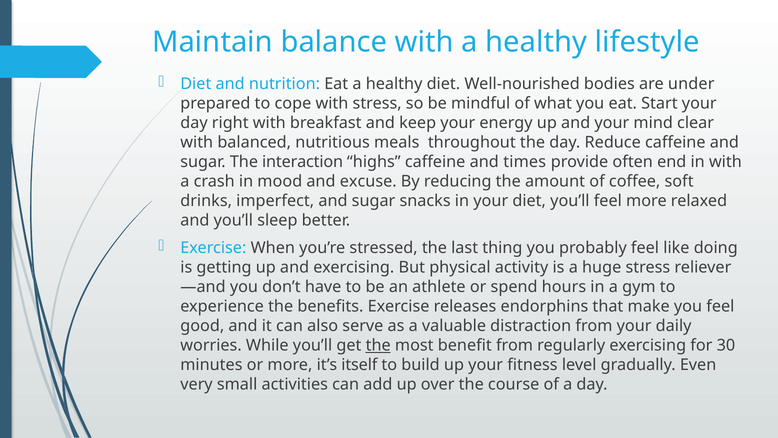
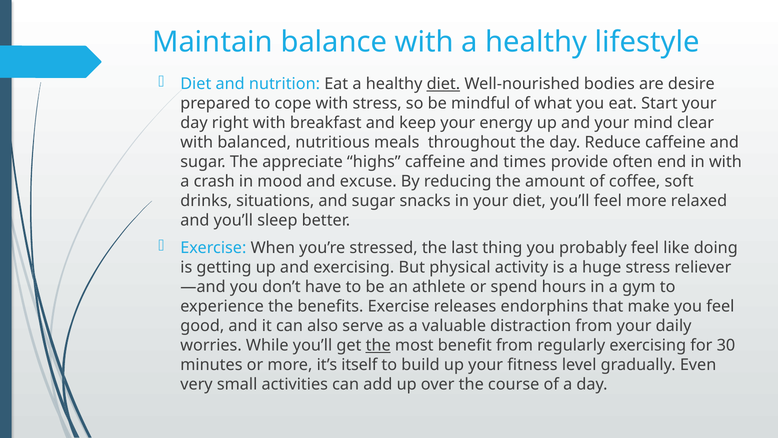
diet at (443, 84) underline: none -> present
under: under -> desire
interaction: interaction -> appreciate
imperfect: imperfect -> situations
